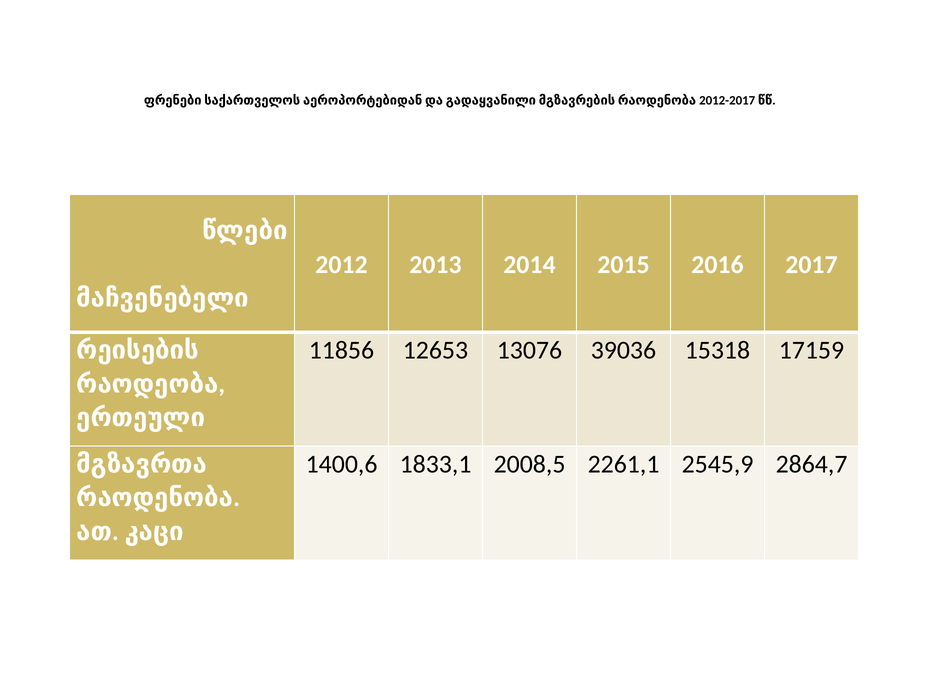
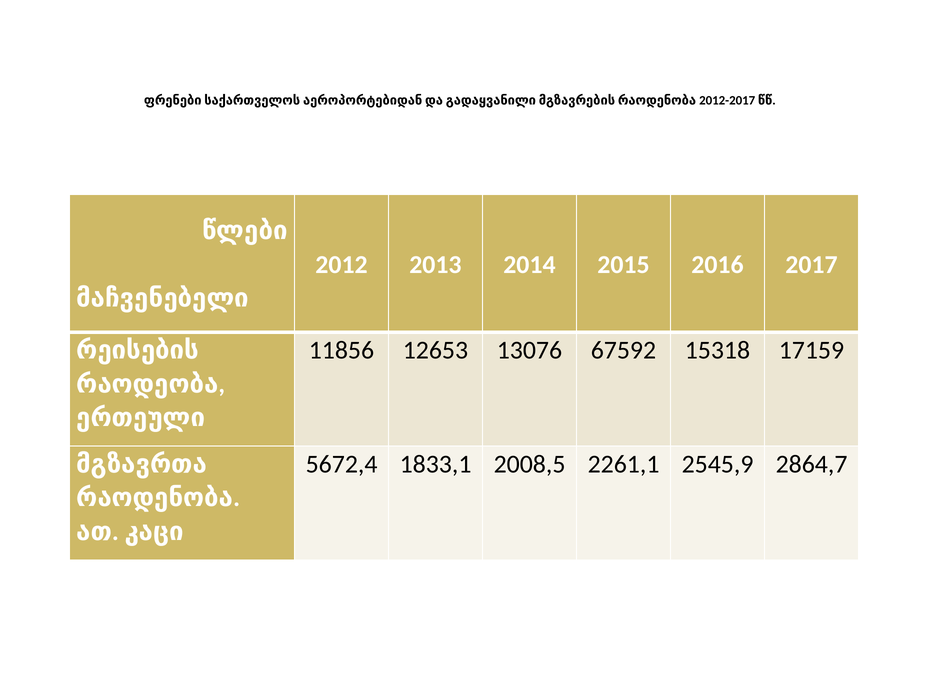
39036: 39036 -> 67592
1400,6: 1400,6 -> 5672,4
